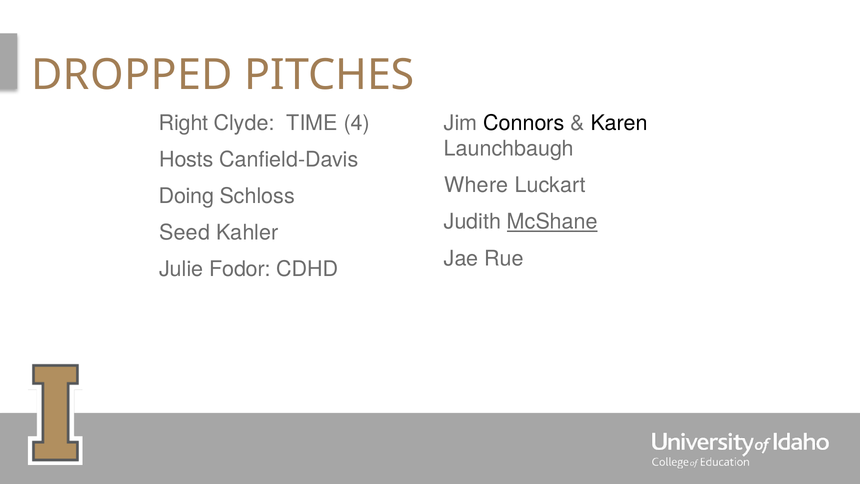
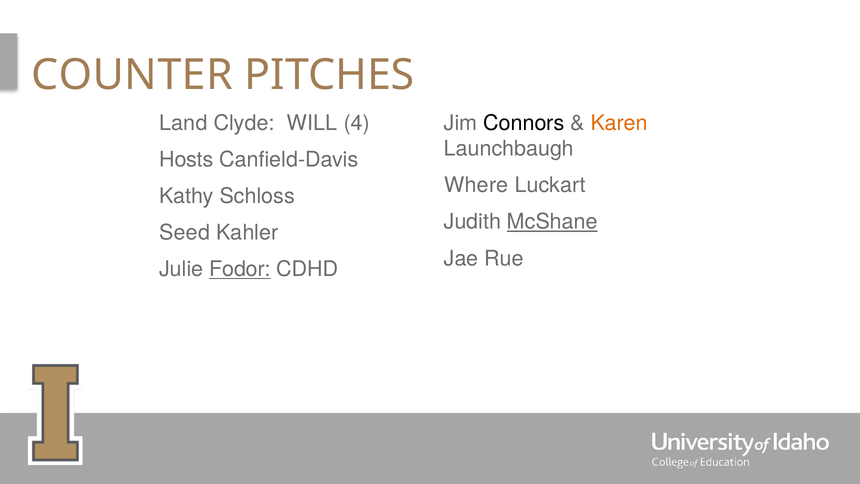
DROPPED: DROPPED -> COUNTER
Right: Right -> Land
TIME: TIME -> WILL
Karen colour: black -> orange
Doing: Doing -> Kathy
Fodor underline: none -> present
